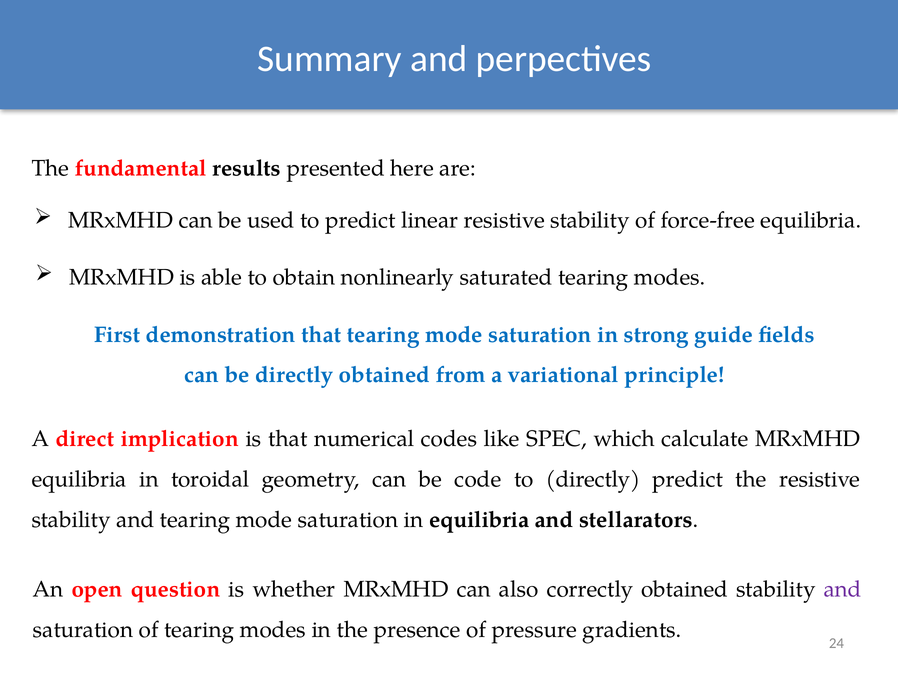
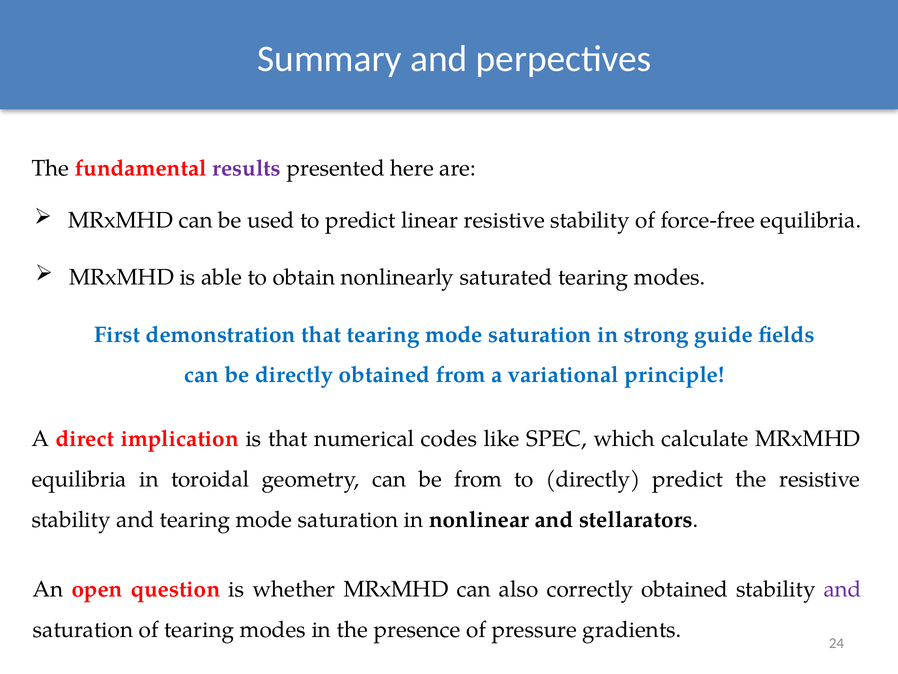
results colour: black -> purple
be code: code -> from
in equilibria: equilibria -> nonlinear
